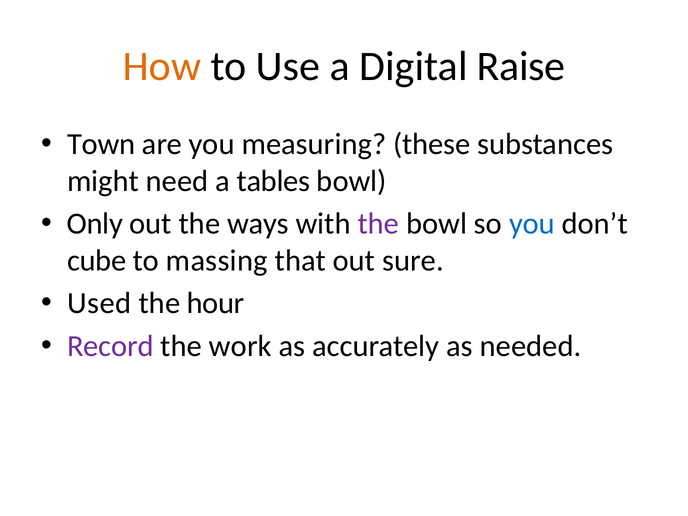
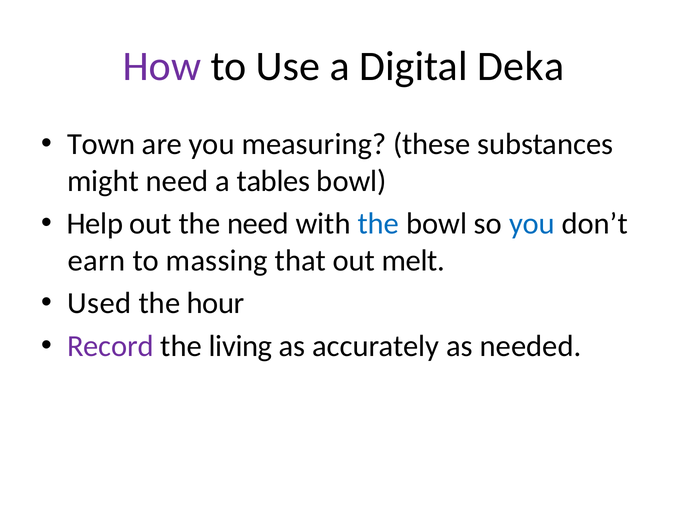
How colour: orange -> purple
Raise: Raise -> Deka
Only: Only -> Help
the ways: ways -> need
the at (378, 224) colour: purple -> blue
cube: cube -> earn
sure: sure -> melt
work: work -> living
